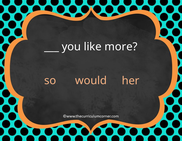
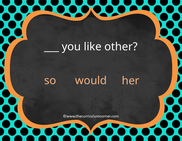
more: more -> other
